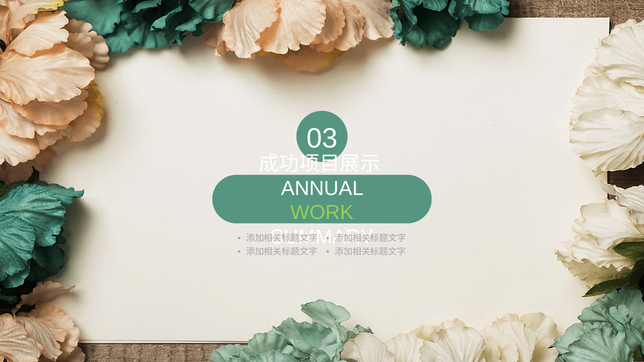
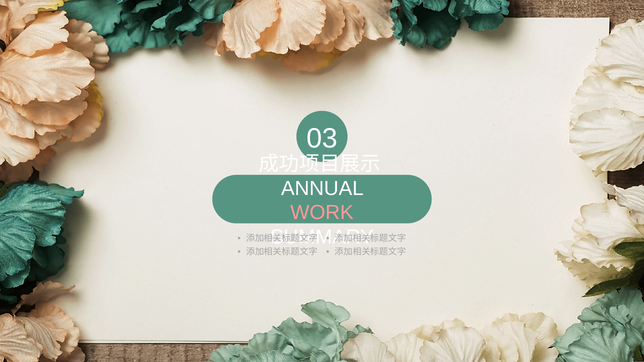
WORK colour: light green -> pink
